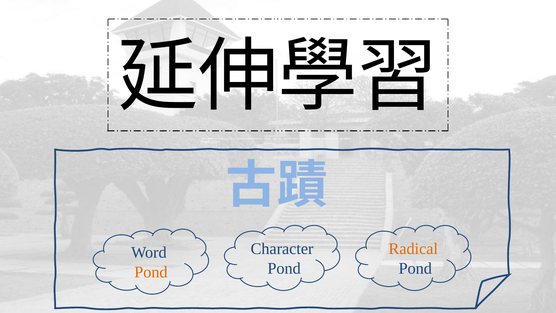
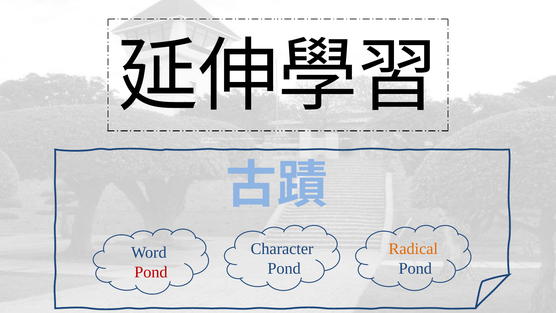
Pond at (151, 272) colour: orange -> red
